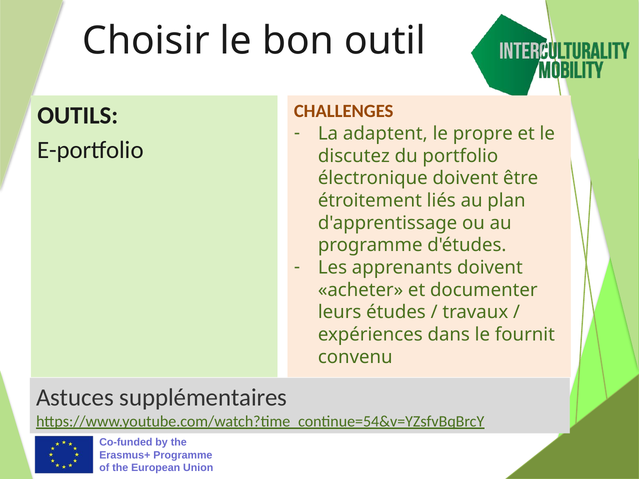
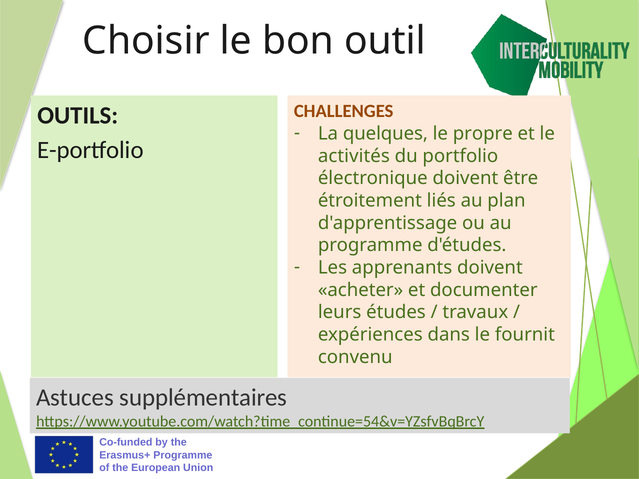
adaptent: adaptent -> quelques
discutez: discutez -> activités
